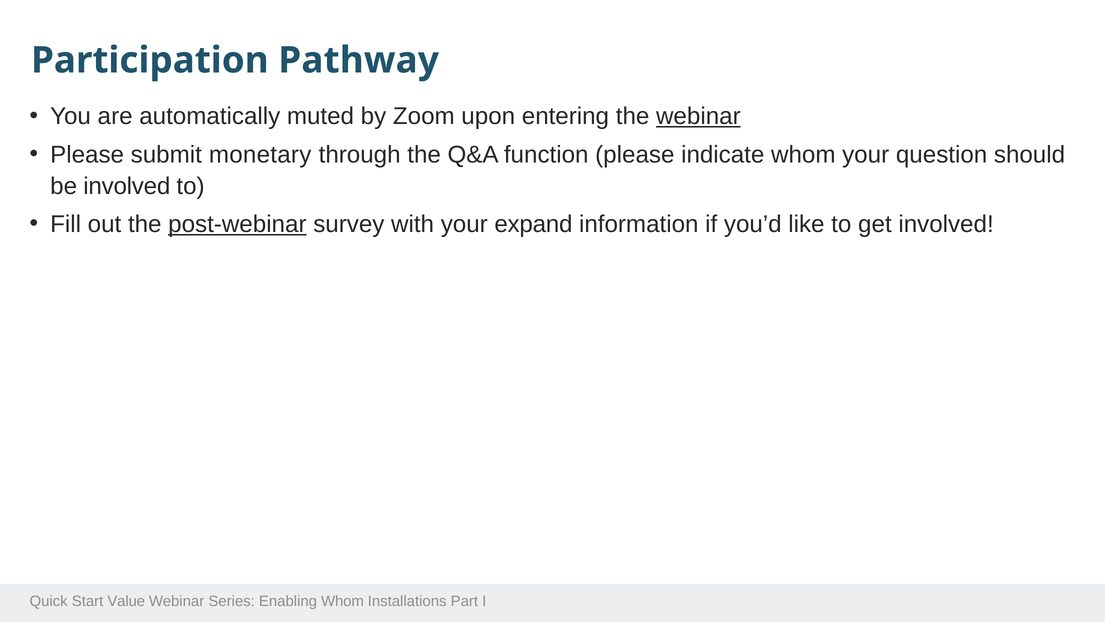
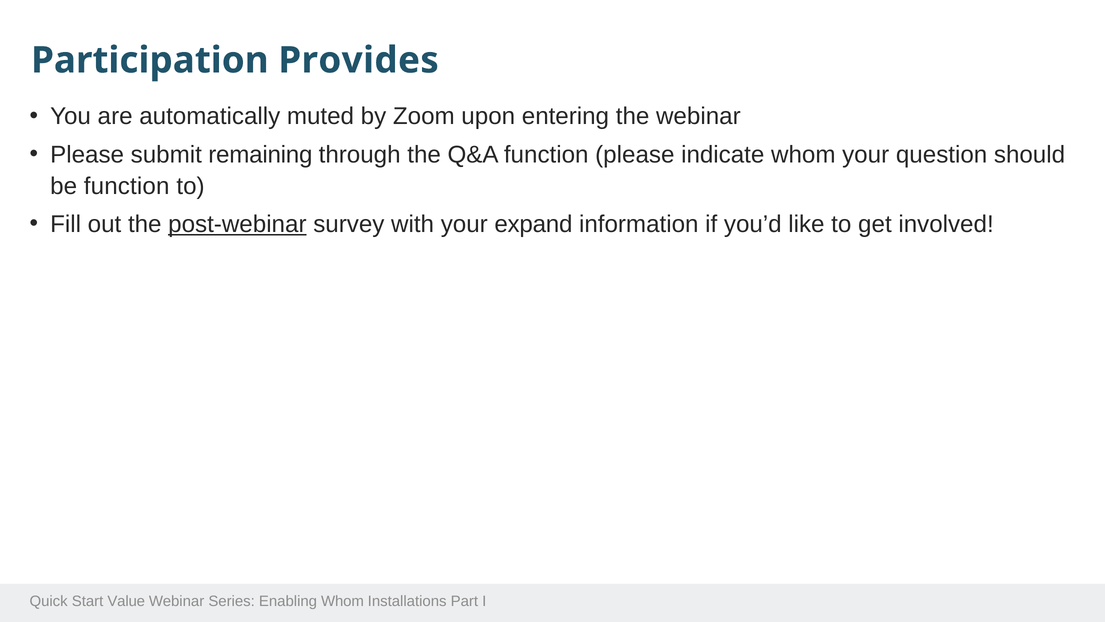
Pathway: Pathway -> Provides
webinar at (698, 116) underline: present -> none
monetary: monetary -> remaining
be involved: involved -> function
